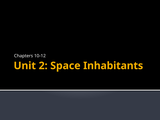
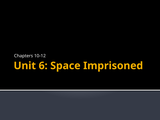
2: 2 -> 6
Inhabitants: Inhabitants -> Imprisoned
